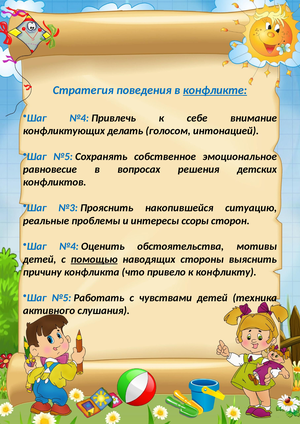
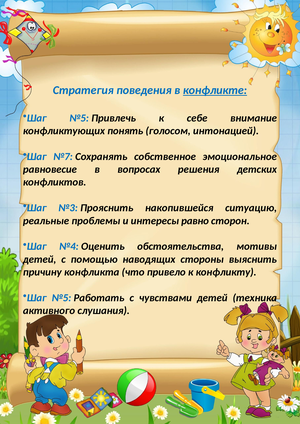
№4 at (79, 118): №4 -> №5
делать: делать -> понять
№5 at (63, 157): №5 -> №7
ссоры: ссоры -> равно
помощью underline: present -> none
